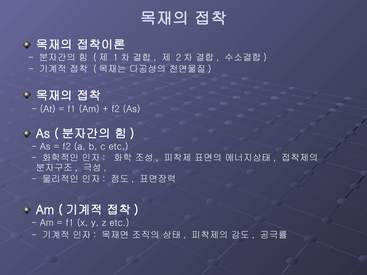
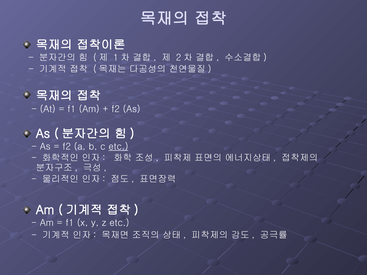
etc at (118, 147) underline: none -> present
